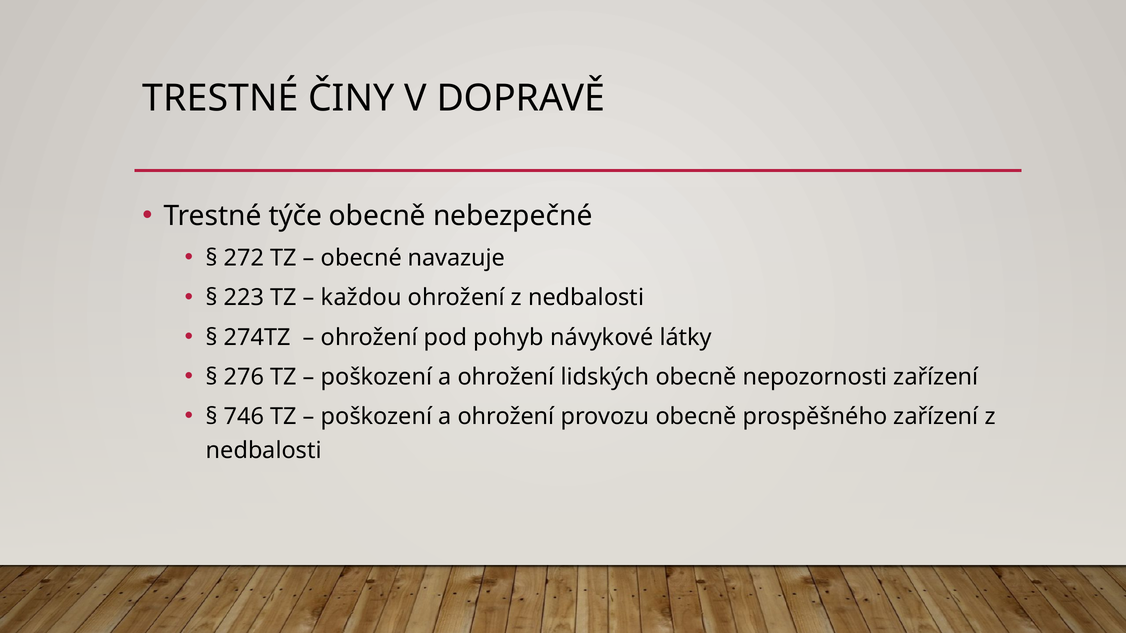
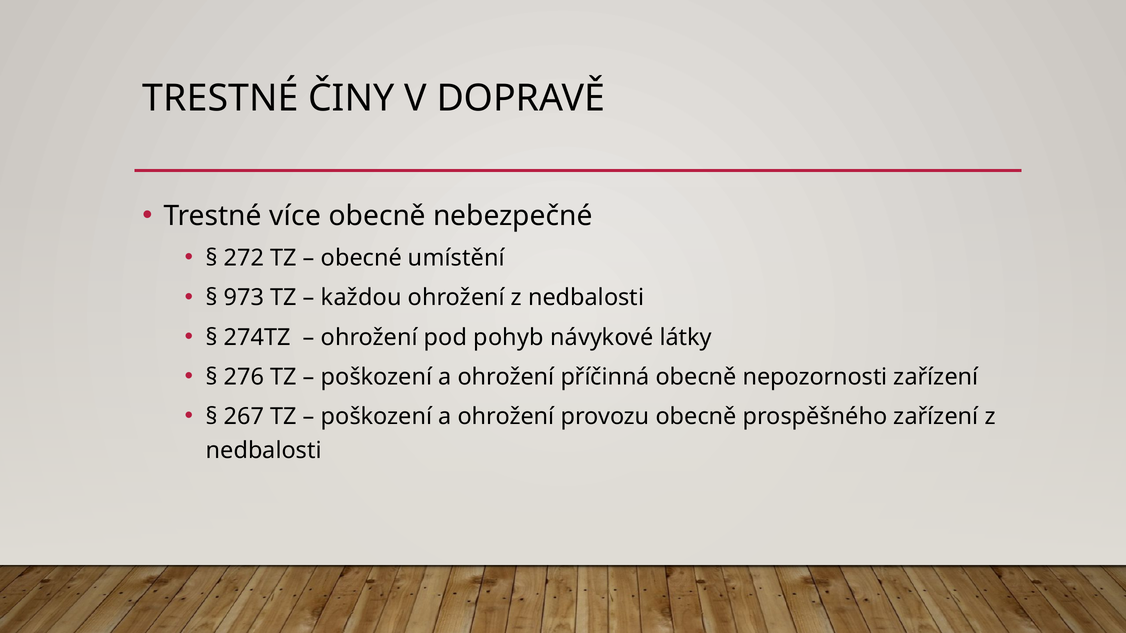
týče: týče -> více
navazuje: navazuje -> umístění
223: 223 -> 973
lidských: lidských -> příčinná
746: 746 -> 267
